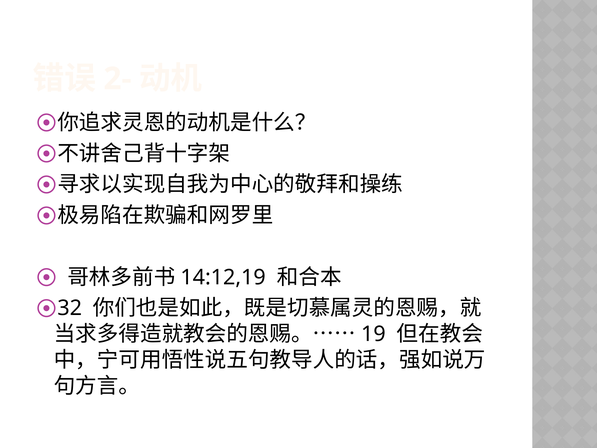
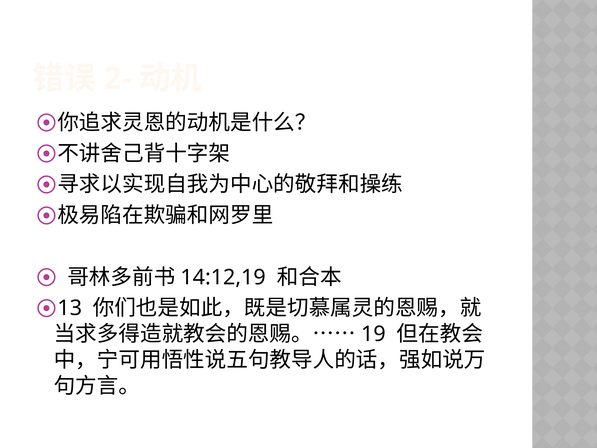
32: 32 -> 13
